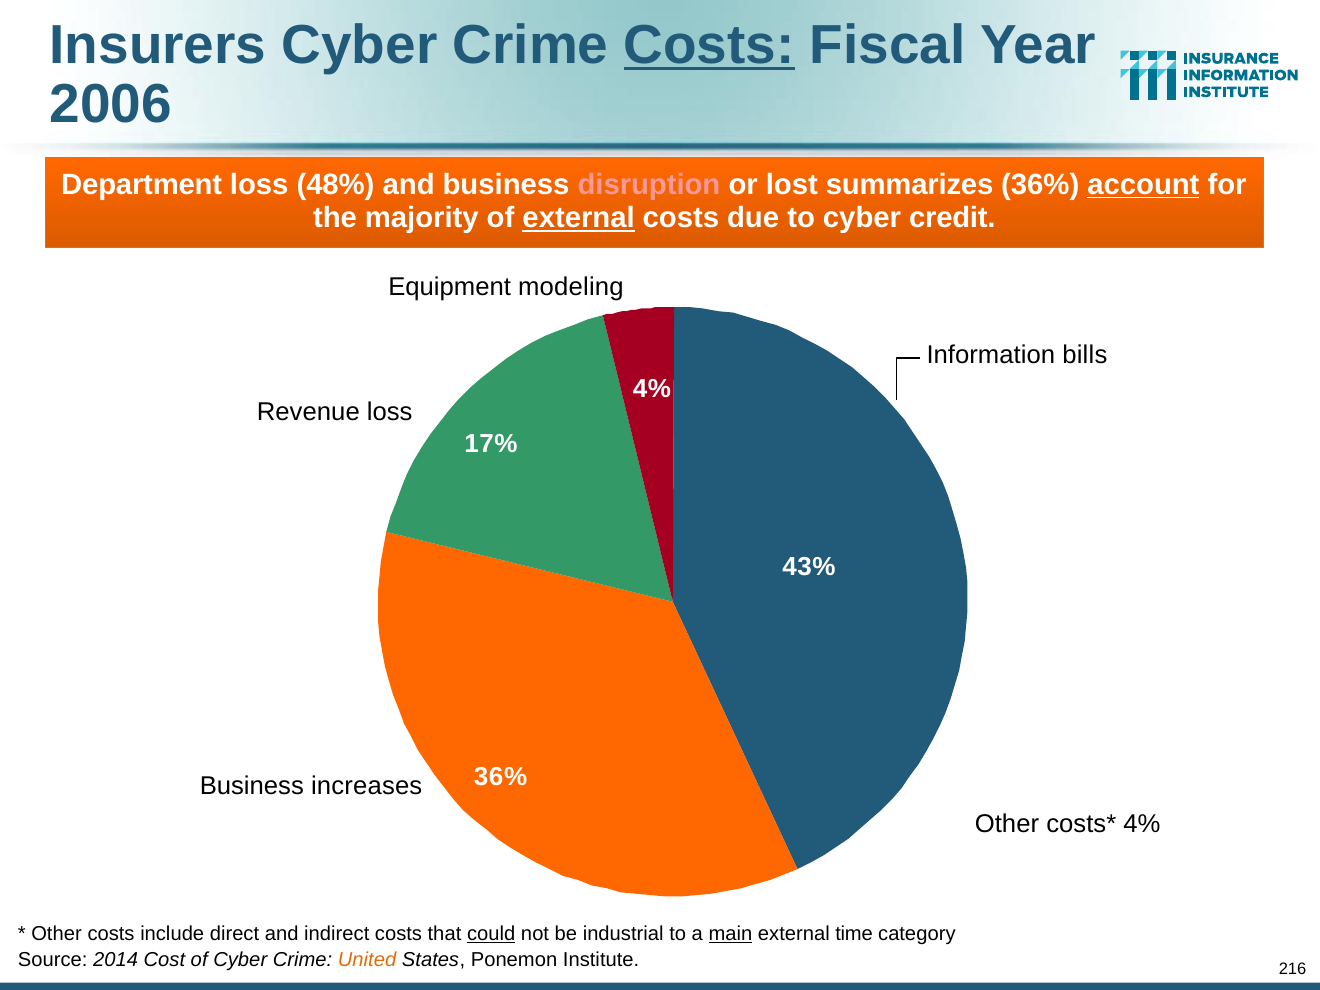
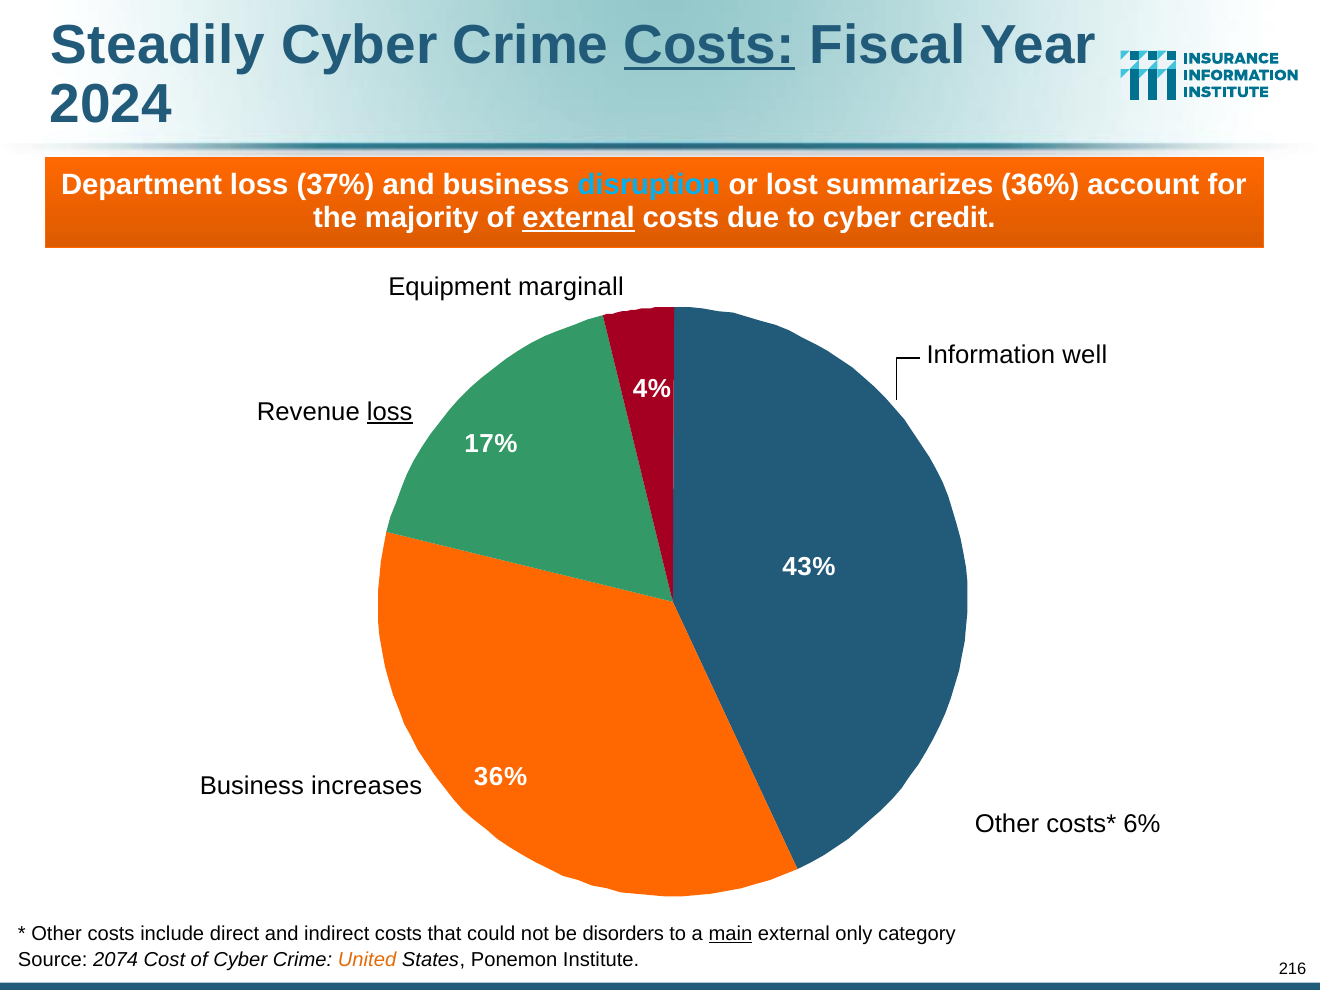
Insurers: Insurers -> Steadily
2006: 2006 -> 2024
48%: 48% -> 37%
disruption colour: pink -> light blue
account underline: present -> none
modeling: modeling -> marginall
bills: bills -> well
loss at (390, 412) underline: none -> present
4% at (1142, 824): 4% -> 6%
could underline: present -> none
industrial: industrial -> disorders
time: time -> only
2014: 2014 -> 2074
